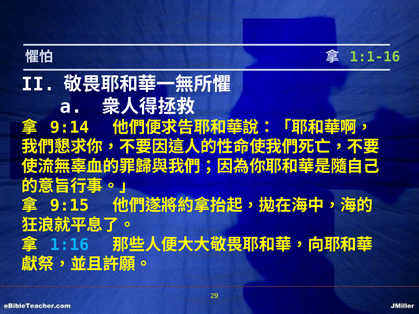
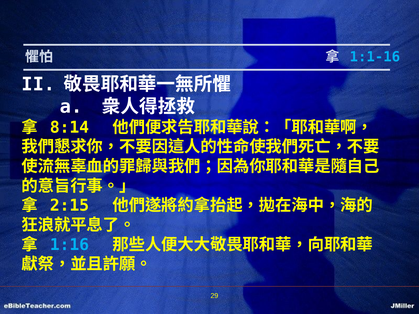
1:1-16 colour: light green -> light blue
9:14: 9:14 -> 8:14
9:15: 9:15 -> 2:15
